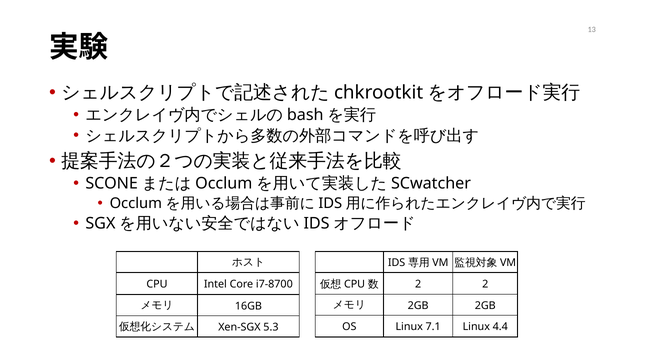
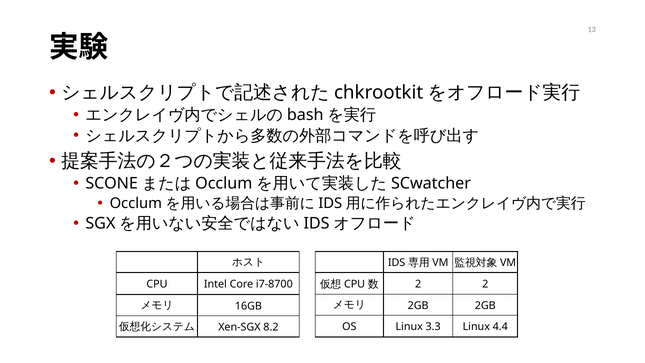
5.3: 5.3 -> 8.2
7.1: 7.1 -> 3.3
